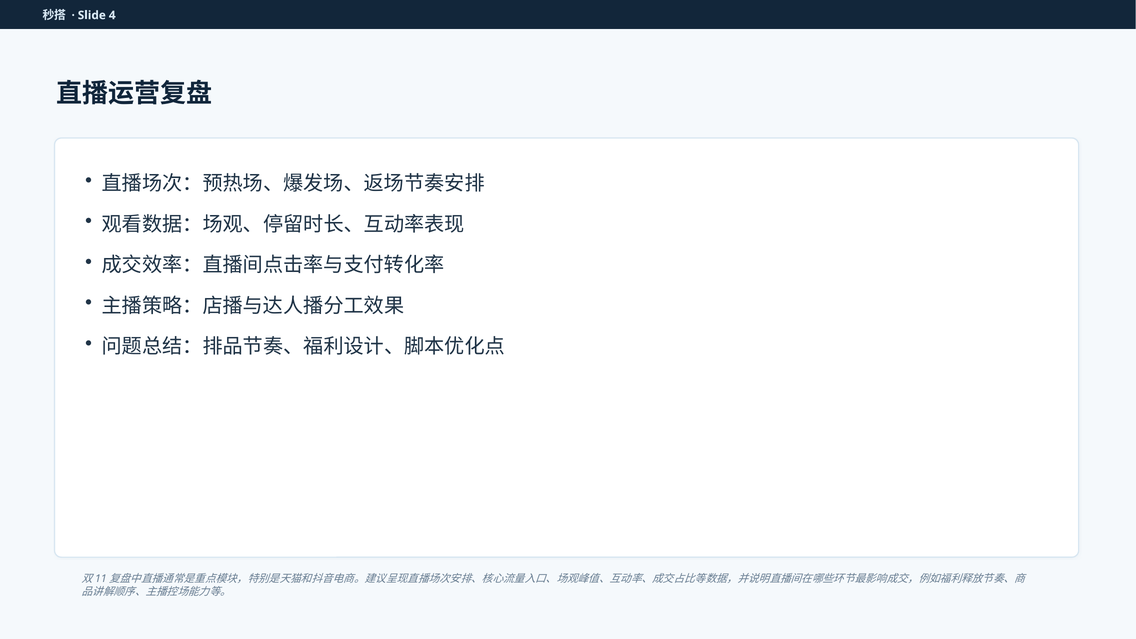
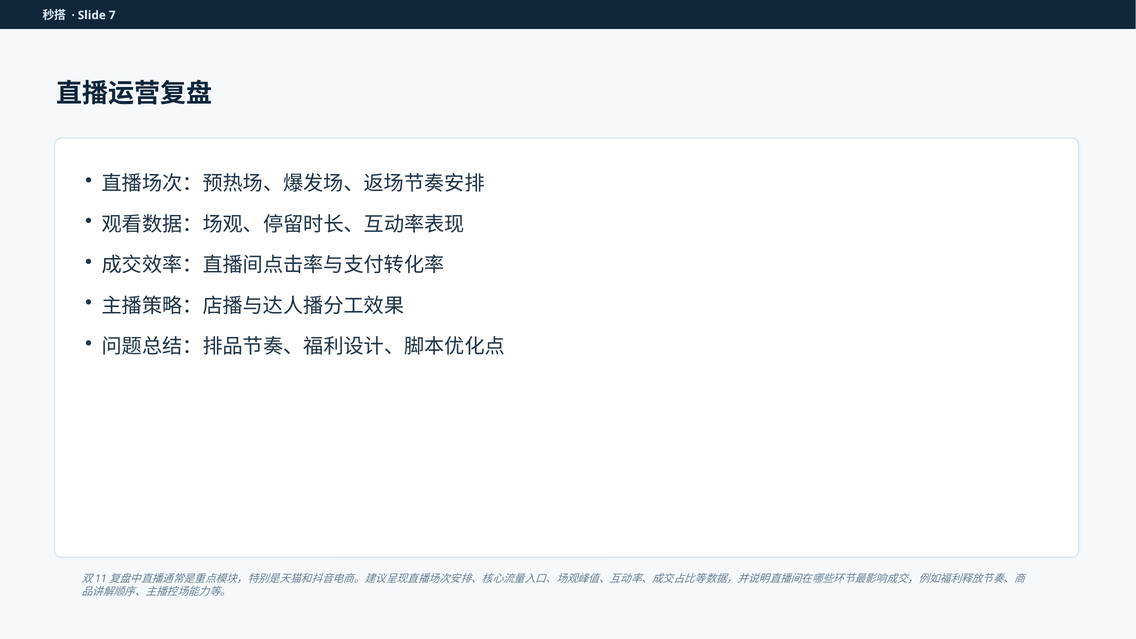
4: 4 -> 7
